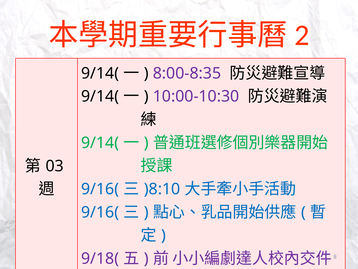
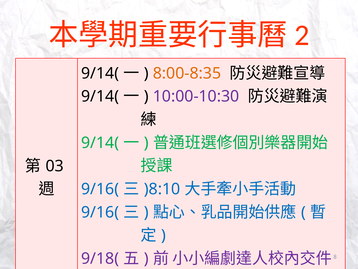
8:00-8:35 colour: purple -> orange
